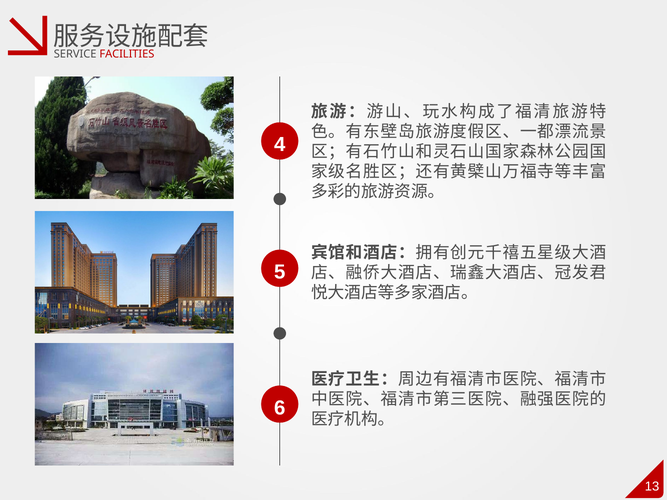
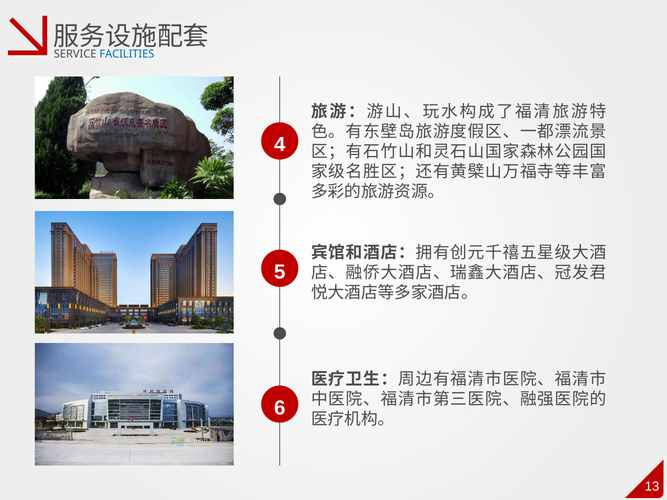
FACILITIES colour: red -> blue
